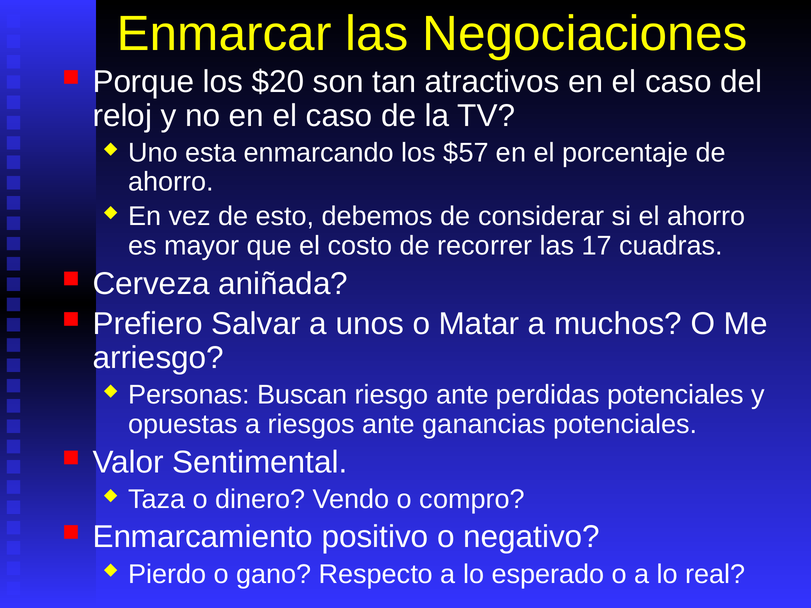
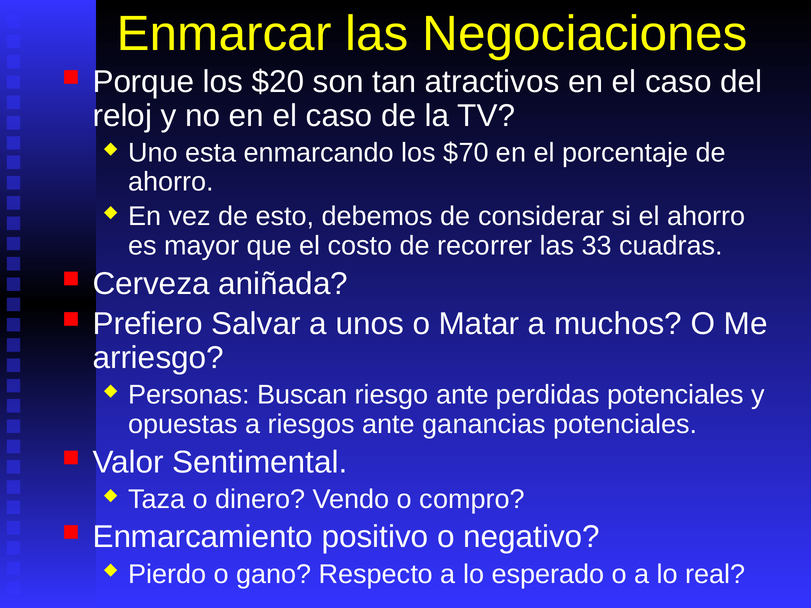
$57: $57 -> $70
17: 17 -> 33
